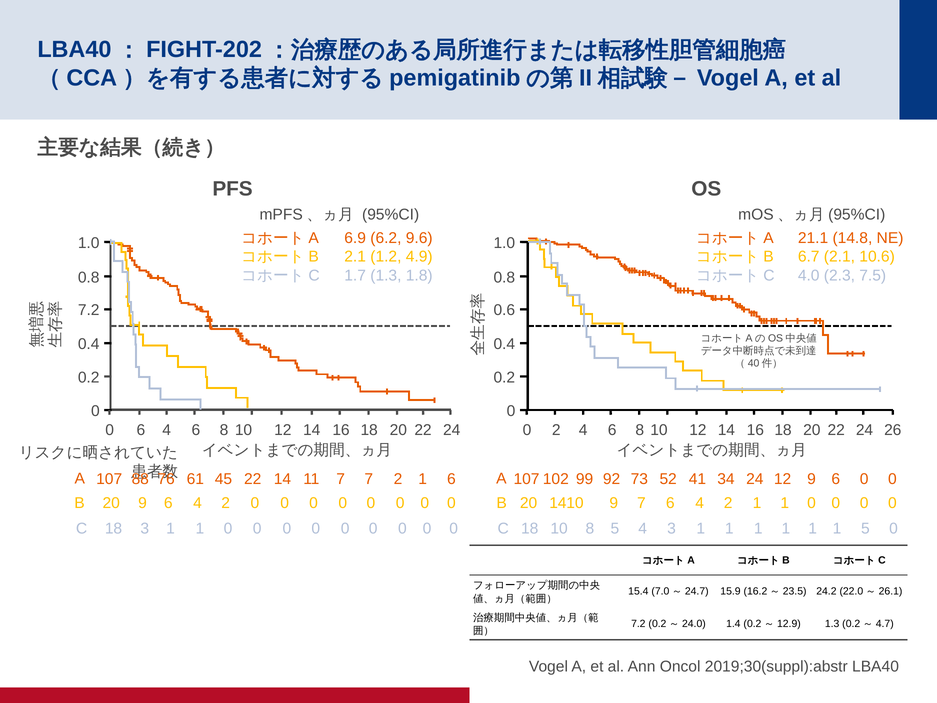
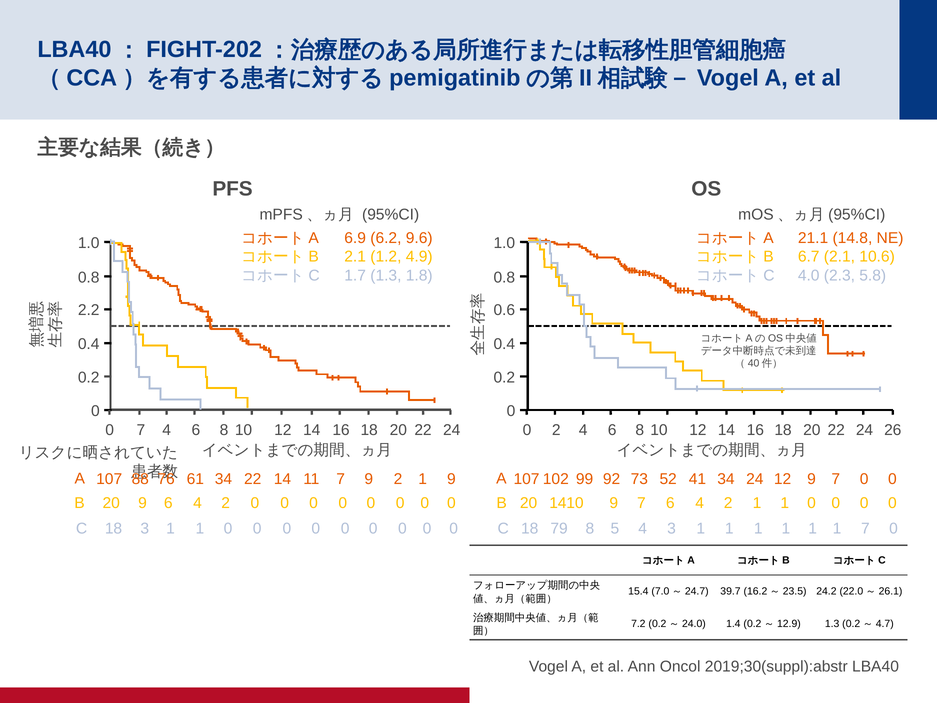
7.5: 7.5 -> 5.8
7.2 at (89, 310): 7.2 -> 2.2
0 6: 6 -> 7
61 45: 45 -> 34
7 7: 7 -> 9
1 6: 6 -> 9
52 6: 6 -> 7
18 10: 10 -> 79
1 5: 5 -> 7
15.9: 15.9 -> 39.7
